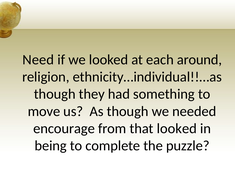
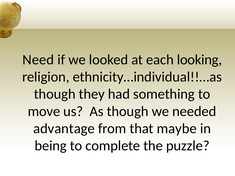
around: around -> looking
encourage: encourage -> advantage
that looked: looked -> maybe
